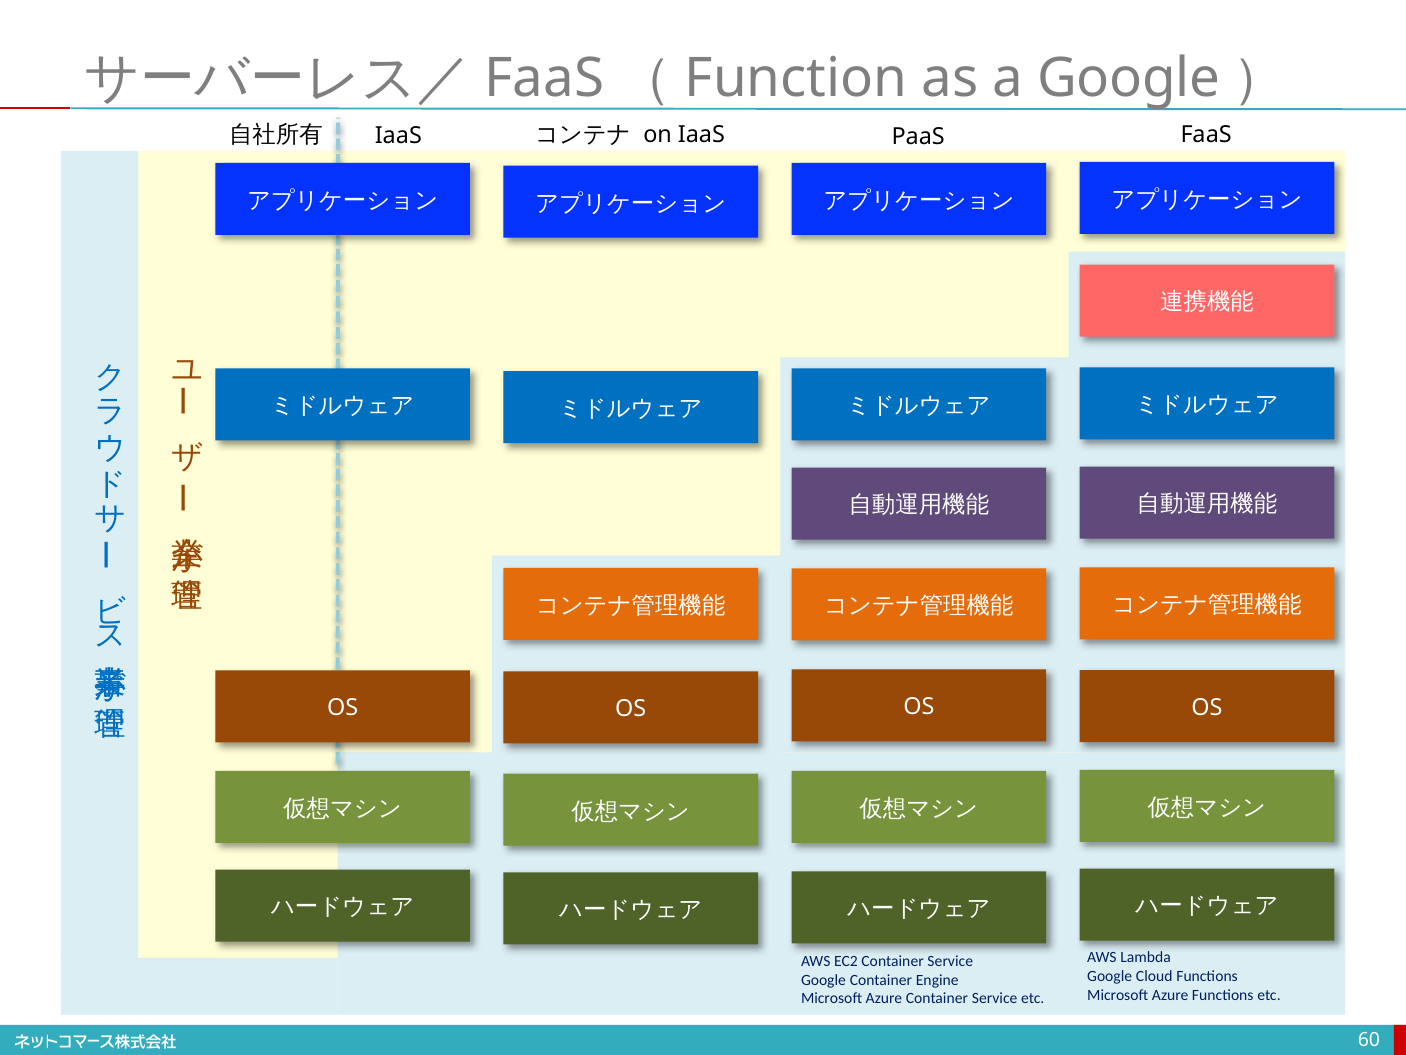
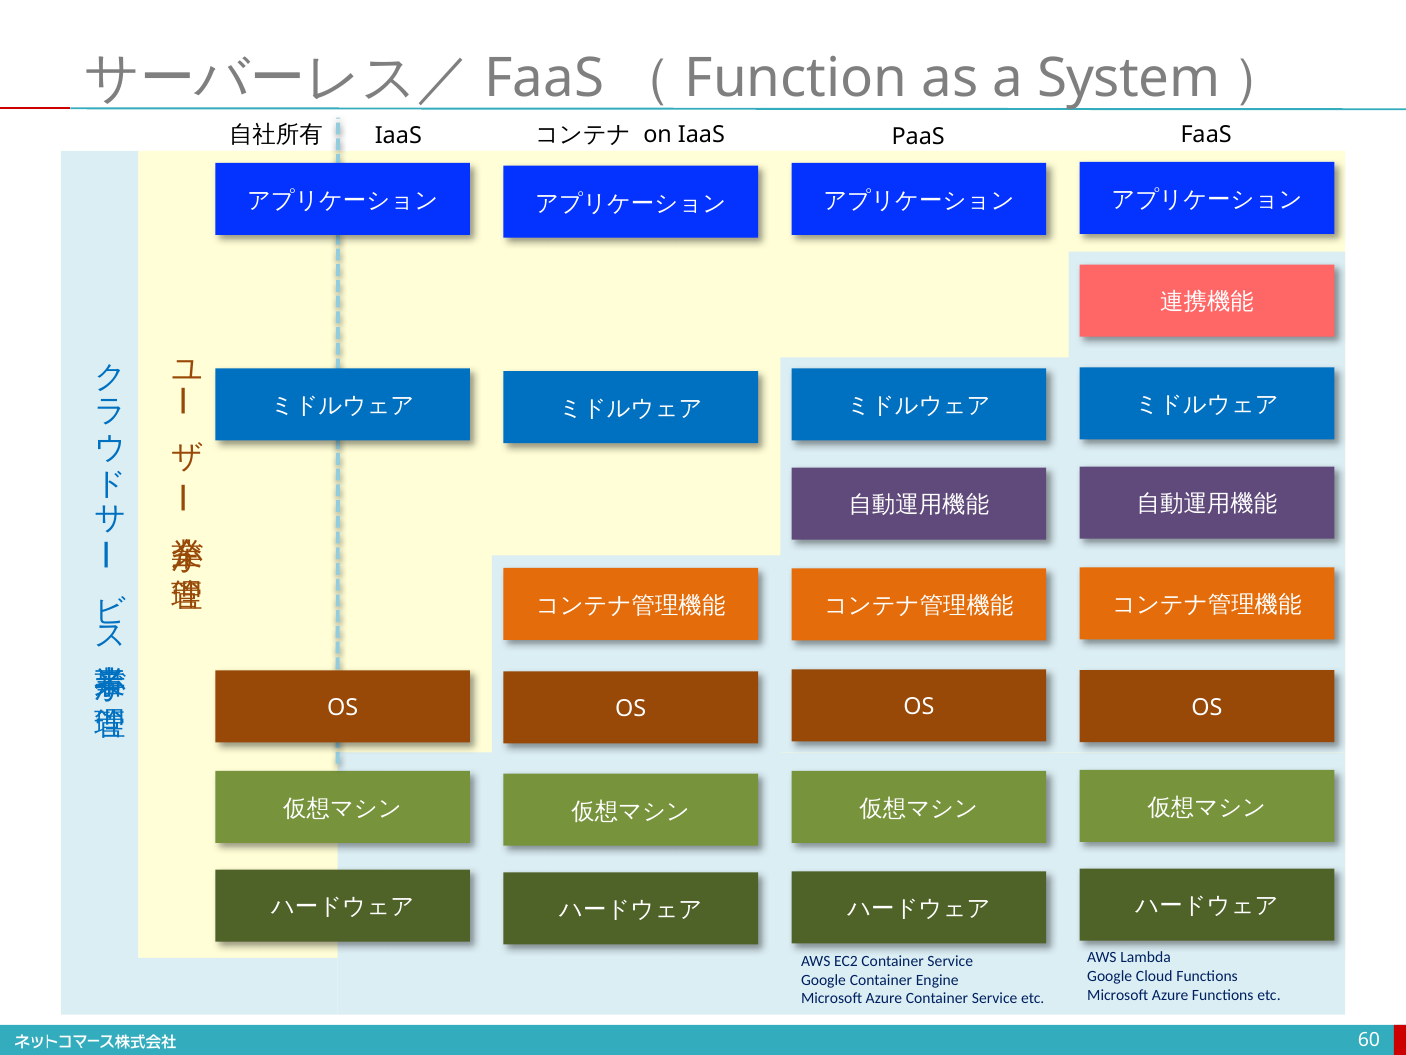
a Google: Google -> System
